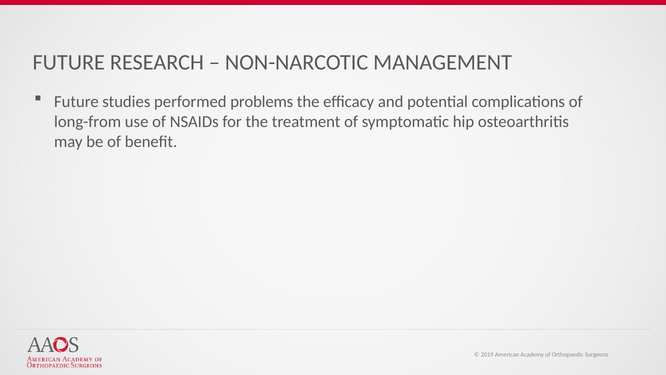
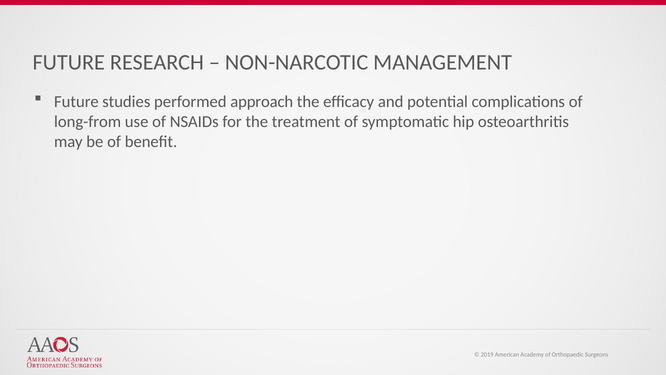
problems: problems -> approach
